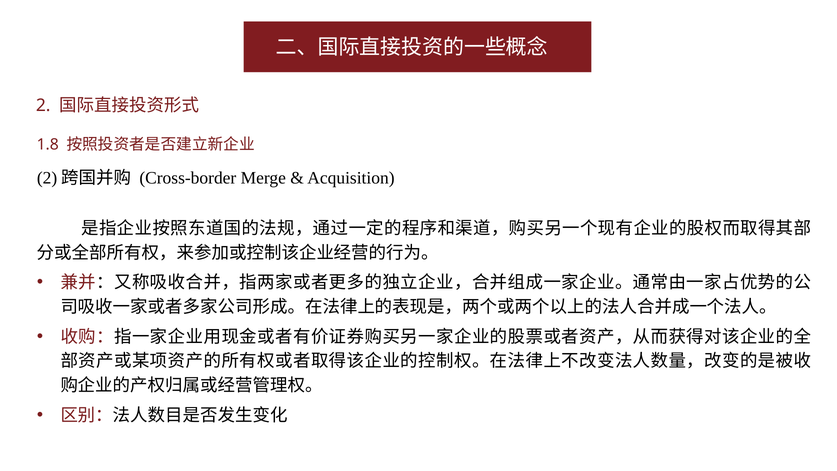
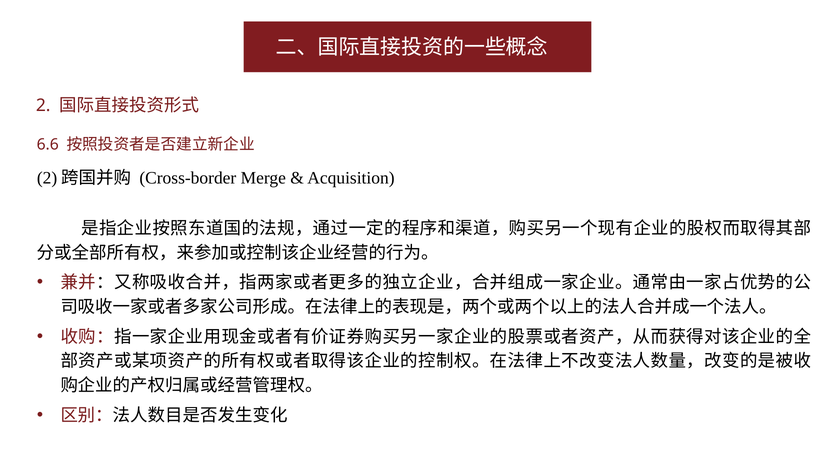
1.8: 1.8 -> 6.6
